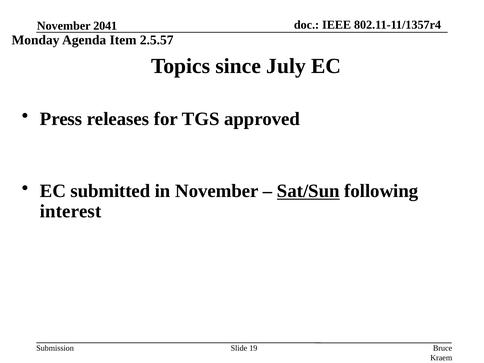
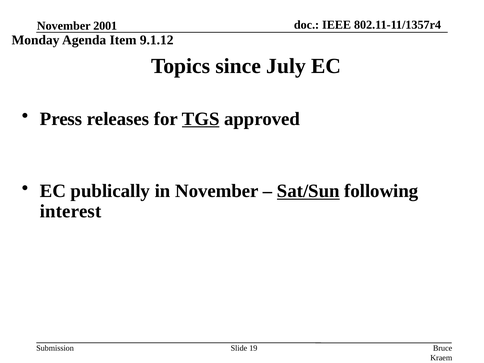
2041: 2041 -> 2001
2.5.57: 2.5.57 -> 9.1.12
TGS underline: none -> present
submitted: submitted -> publically
